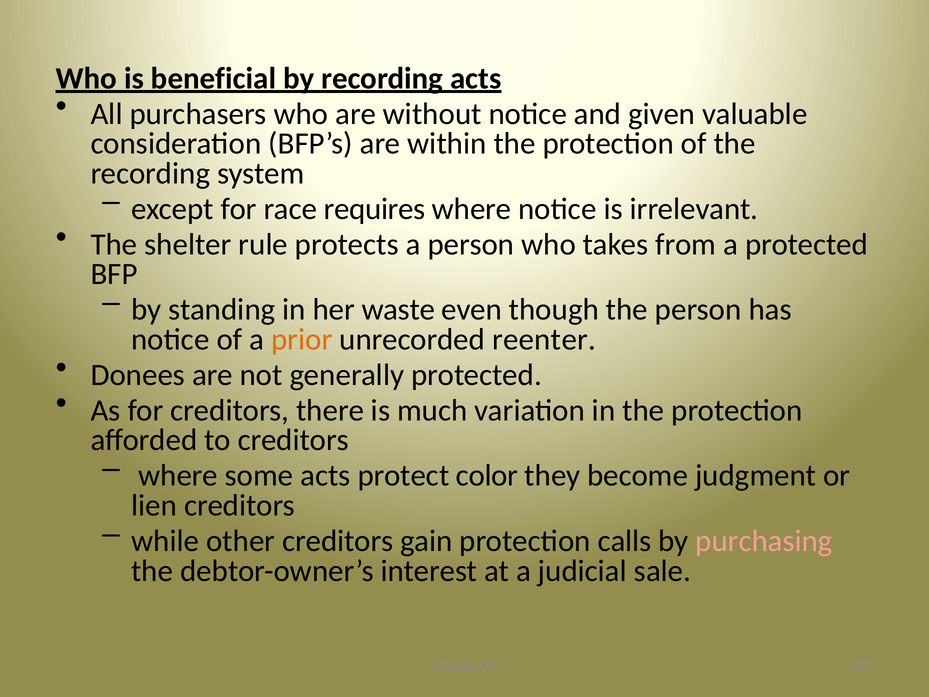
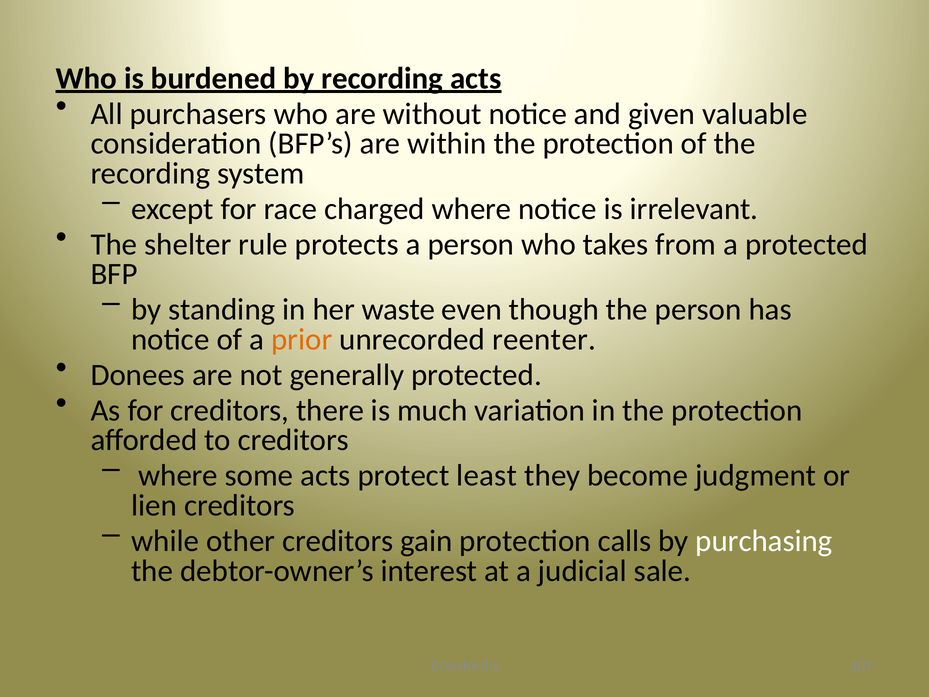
beneficial: beneficial -> burdened
requires: requires -> charged
color: color -> least
purchasing colour: pink -> white
